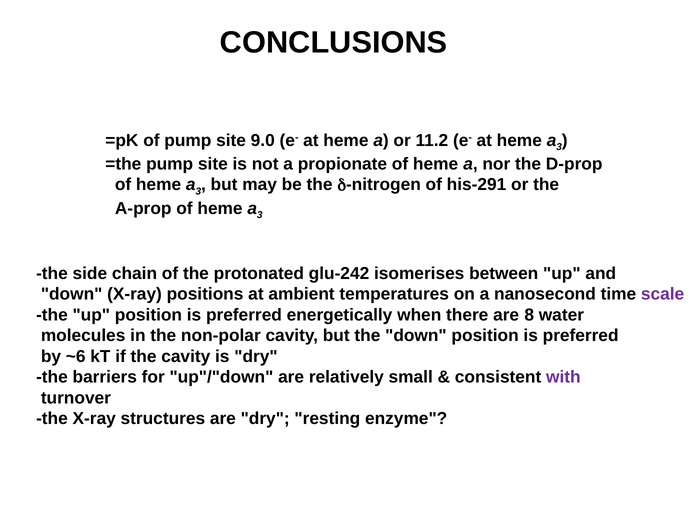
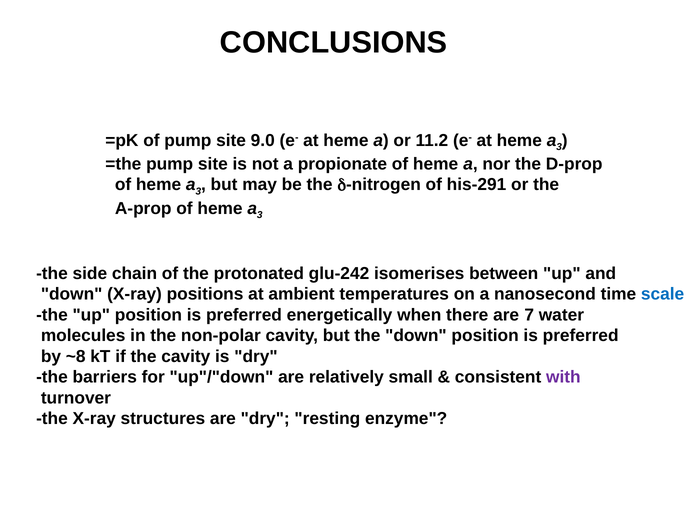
scale colour: purple -> blue
8: 8 -> 7
~6: ~6 -> ~8
